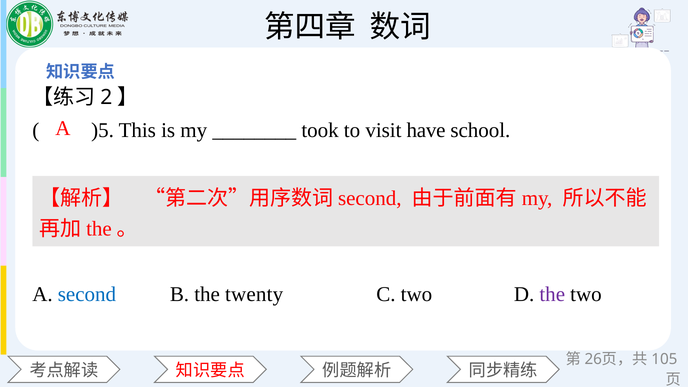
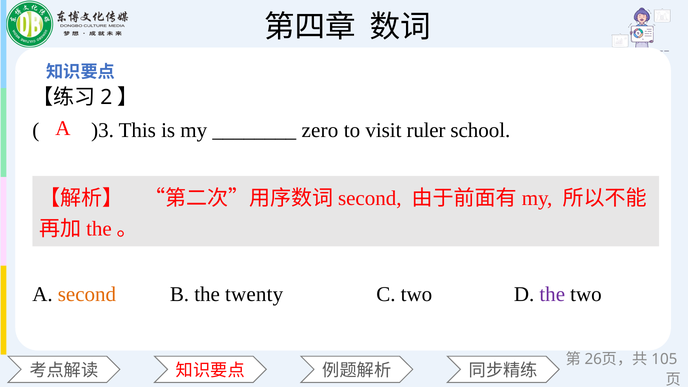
)5: )5 -> )3
took: took -> zero
have: have -> ruler
second colour: blue -> orange
